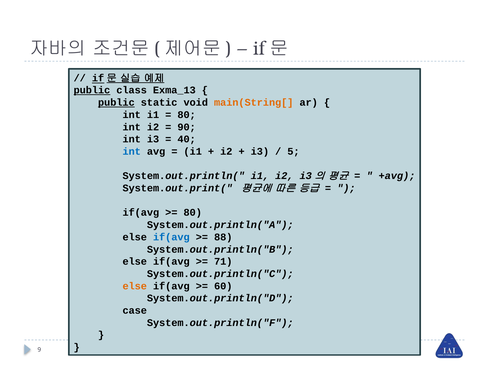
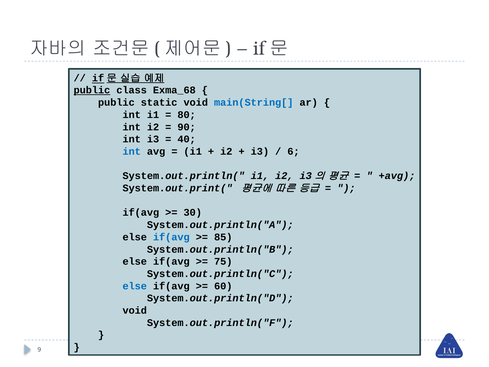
Exma_13: Exma_13 -> Exma_68
public at (116, 102) underline: present -> none
main(String[ colour: orange -> blue
5: 5 -> 6
80 at (193, 212): 80 -> 30
88: 88 -> 85
71: 71 -> 75
else at (135, 286) colour: orange -> blue
case at (135, 310): case -> void
